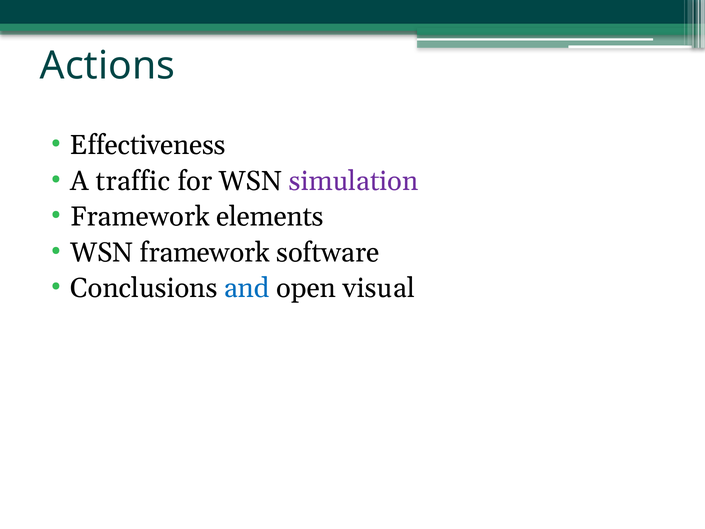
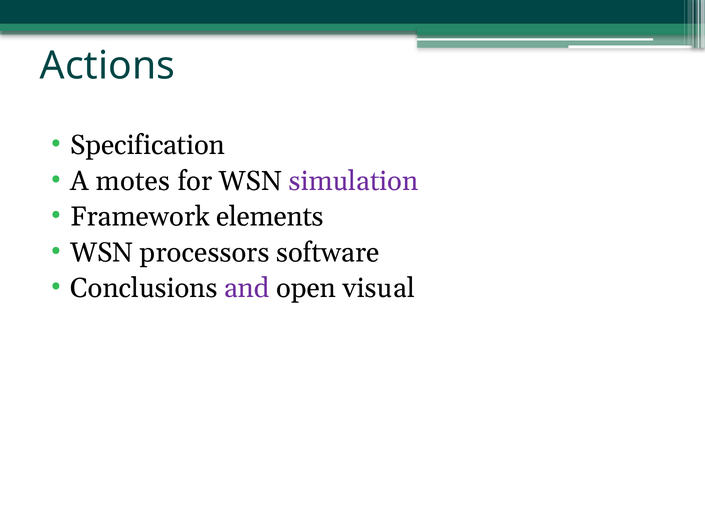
Effectiveness: Effectiveness -> Specification
traffic: traffic -> motes
WSN framework: framework -> processors
and colour: blue -> purple
